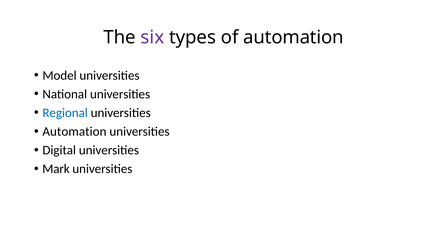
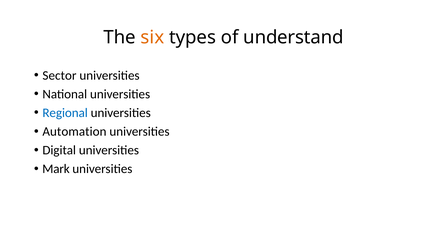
six colour: purple -> orange
of automation: automation -> understand
Model: Model -> Sector
